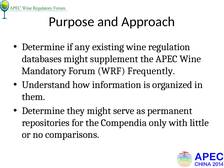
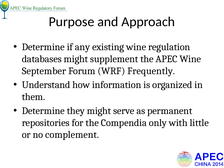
Mandatory: Mandatory -> September
comparisons: comparisons -> complement
